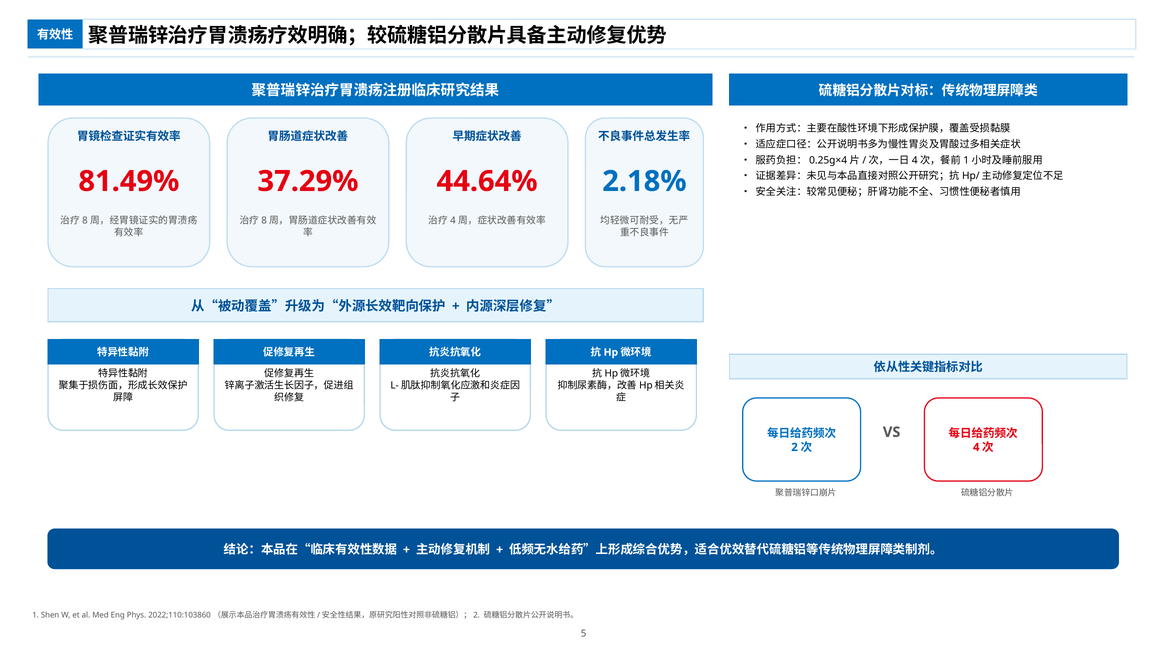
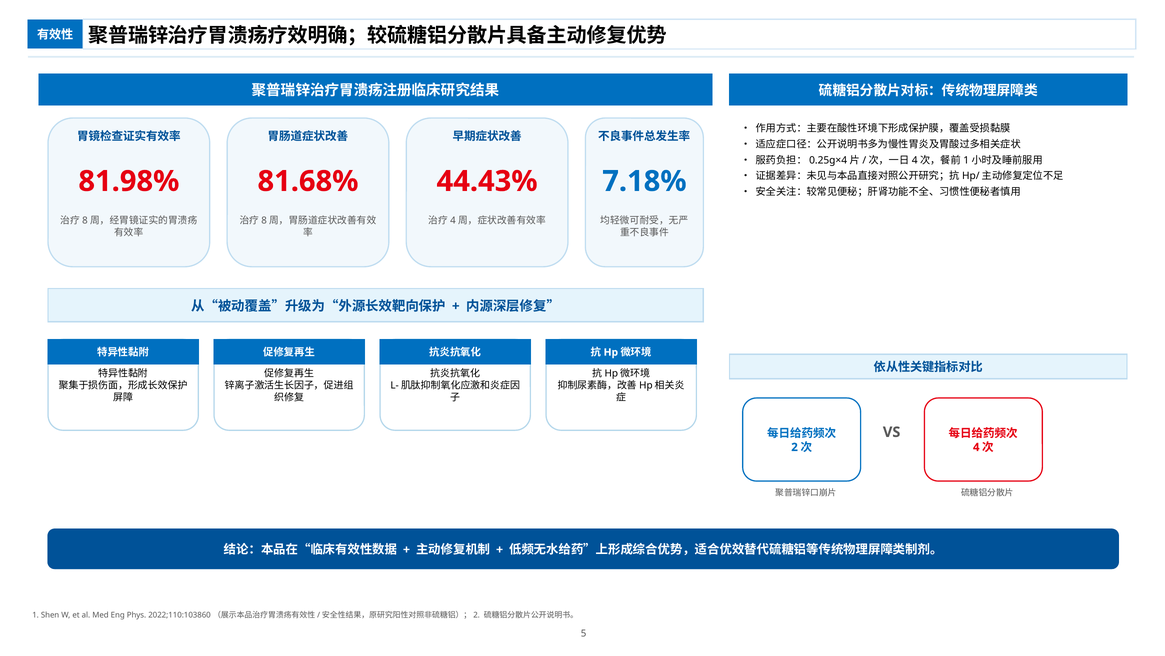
81.49%: 81.49% -> 81.98%
37.29%: 37.29% -> 81.68%
44.64%: 44.64% -> 44.43%
2.18%: 2.18% -> 7.18%
